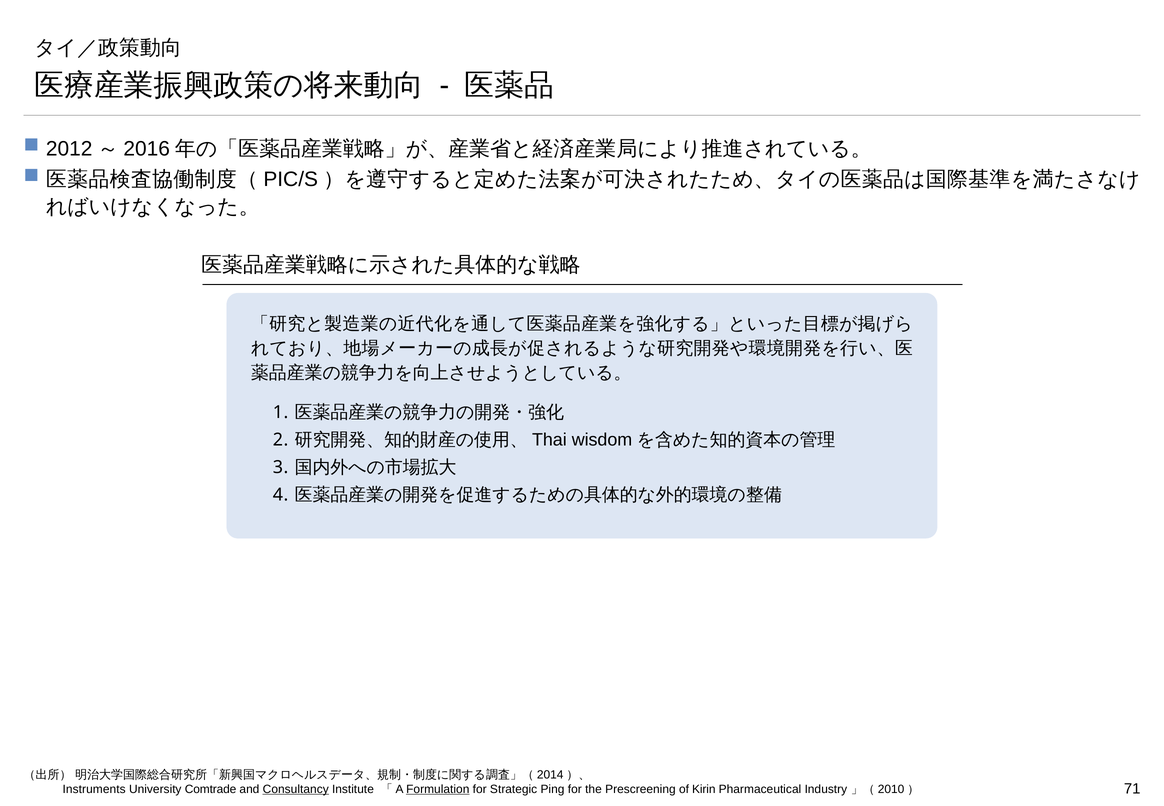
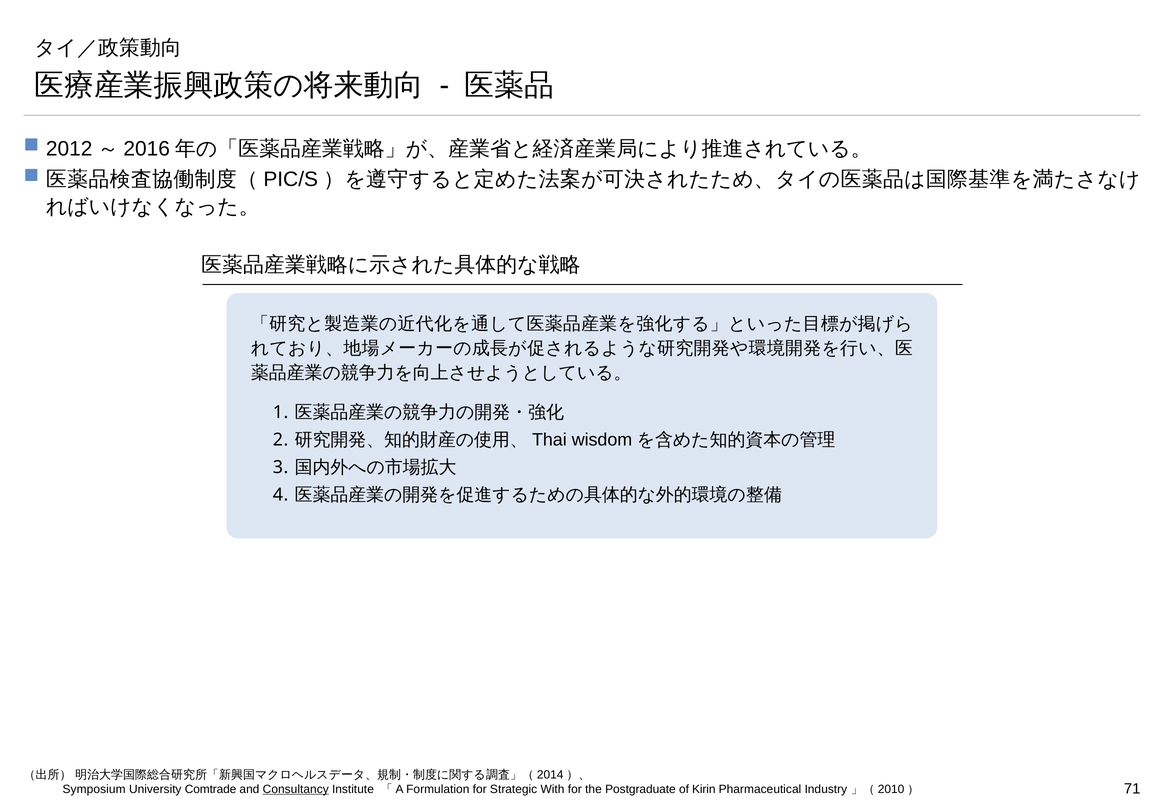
Instruments: Instruments -> Symposium
Formulation underline: present -> none
Ping: Ping -> With
Prescreening: Prescreening -> Postgraduate
